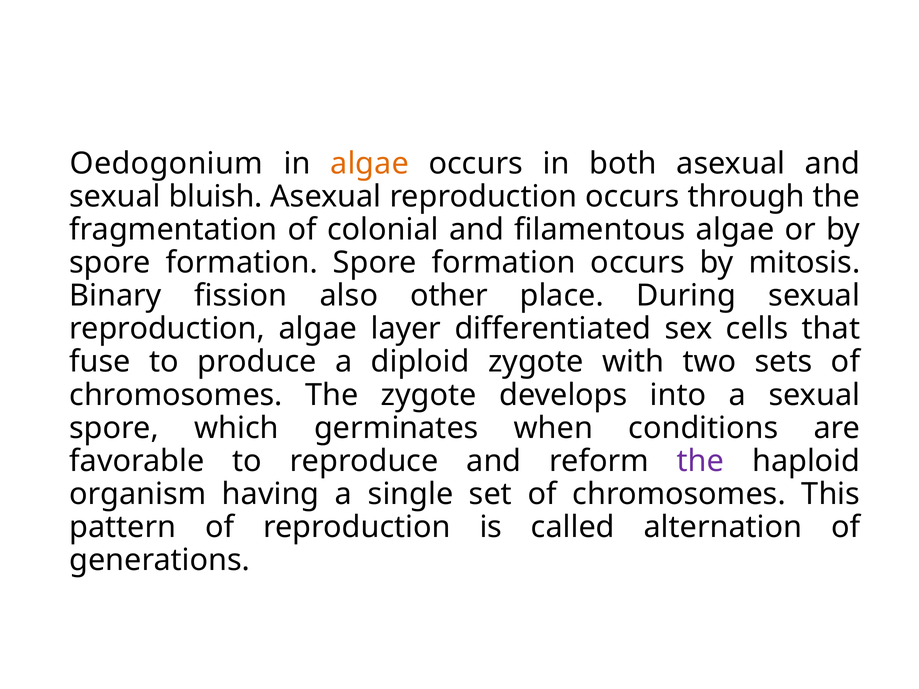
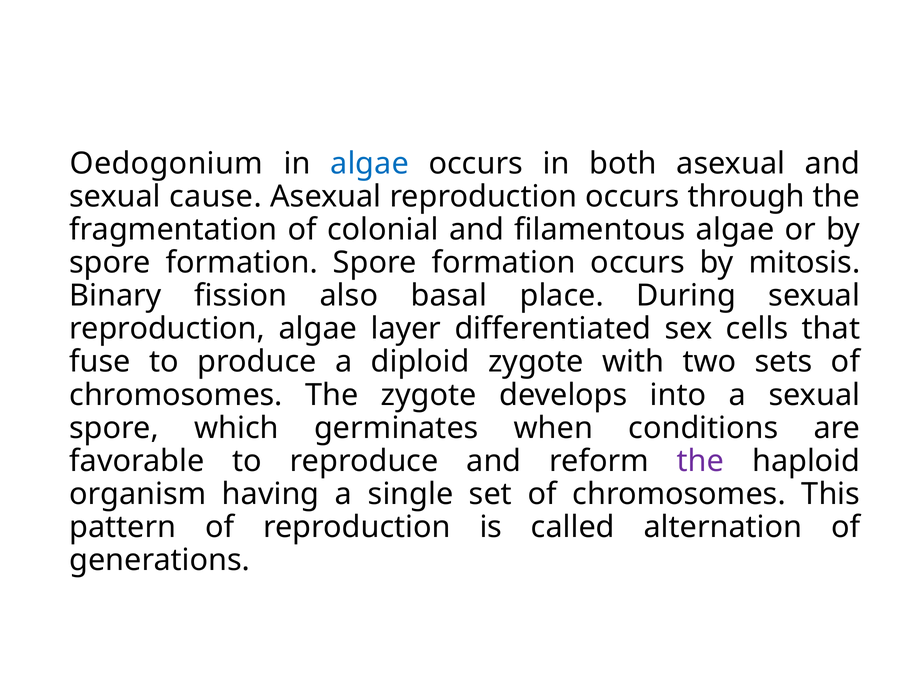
algae at (370, 164) colour: orange -> blue
bluish: bluish -> cause
other: other -> basal
